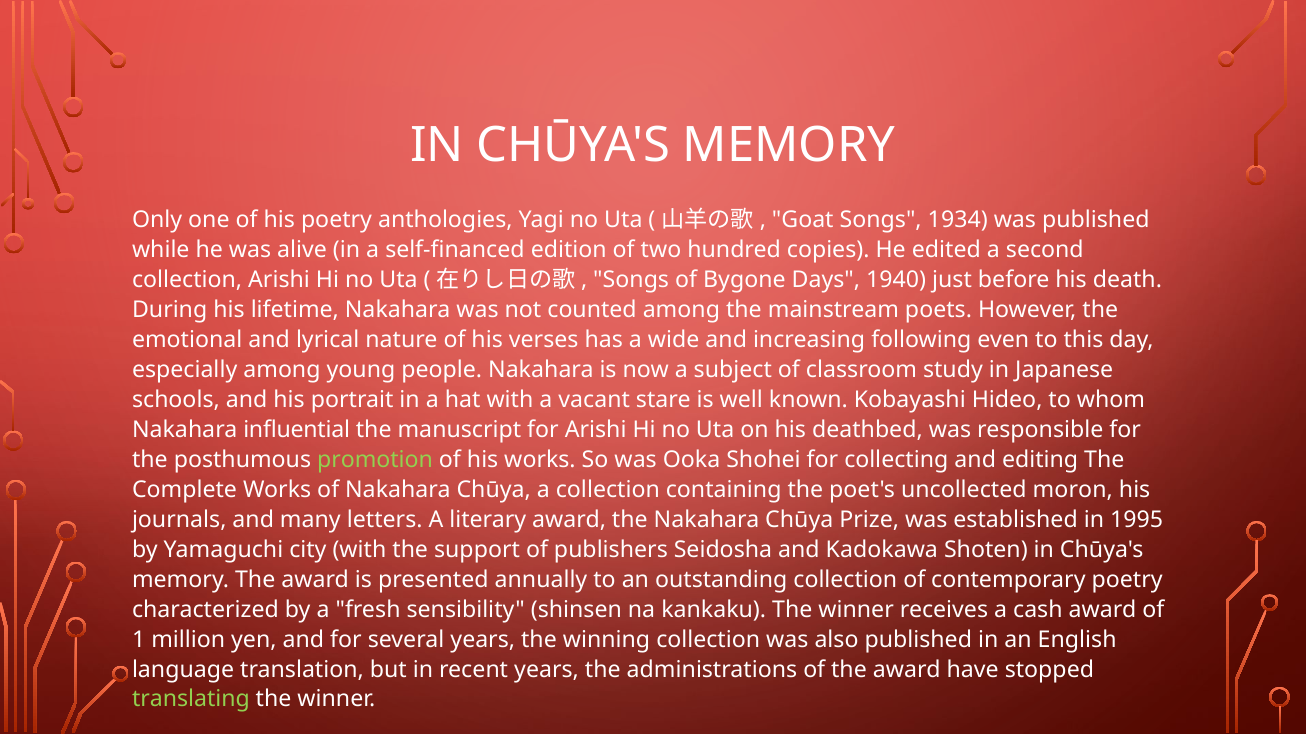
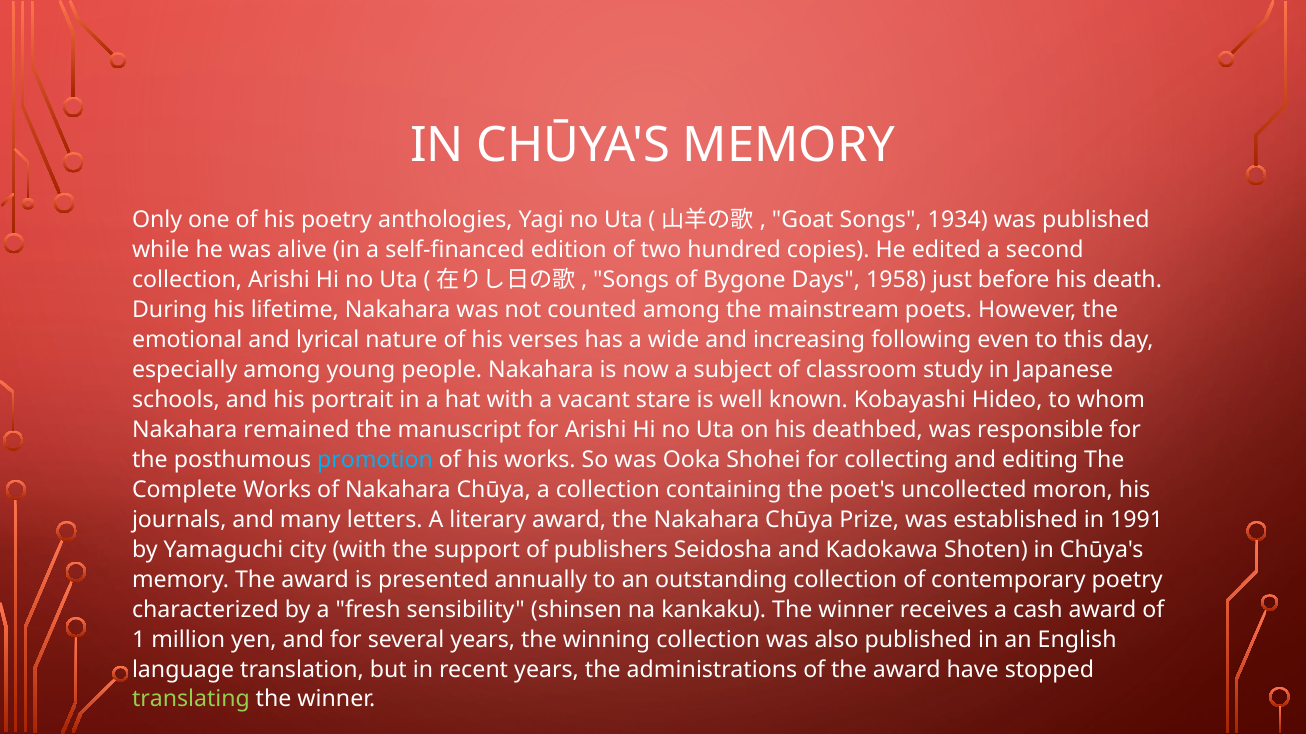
1940: 1940 -> 1958
influential: influential -> remained
promotion colour: light green -> light blue
1995: 1995 -> 1991
